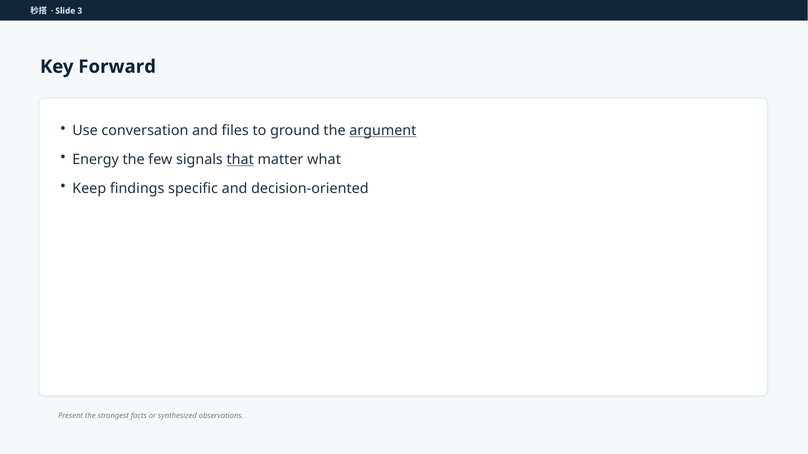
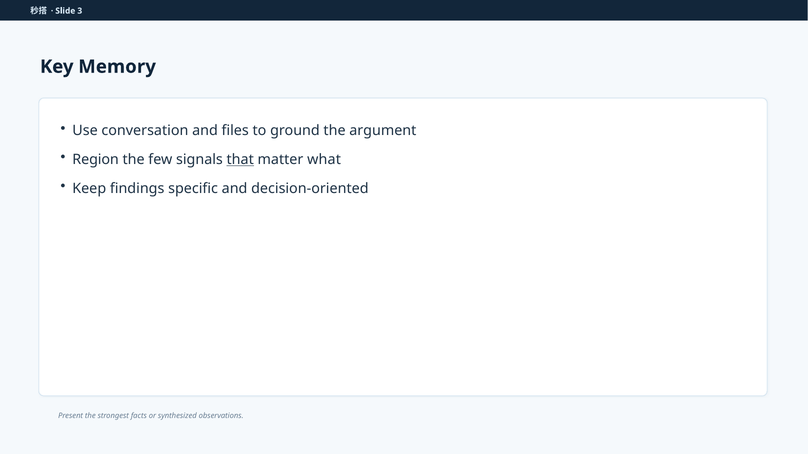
Forward: Forward -> Memory
argument underline: present -> none
Energy: Energy -> Region
